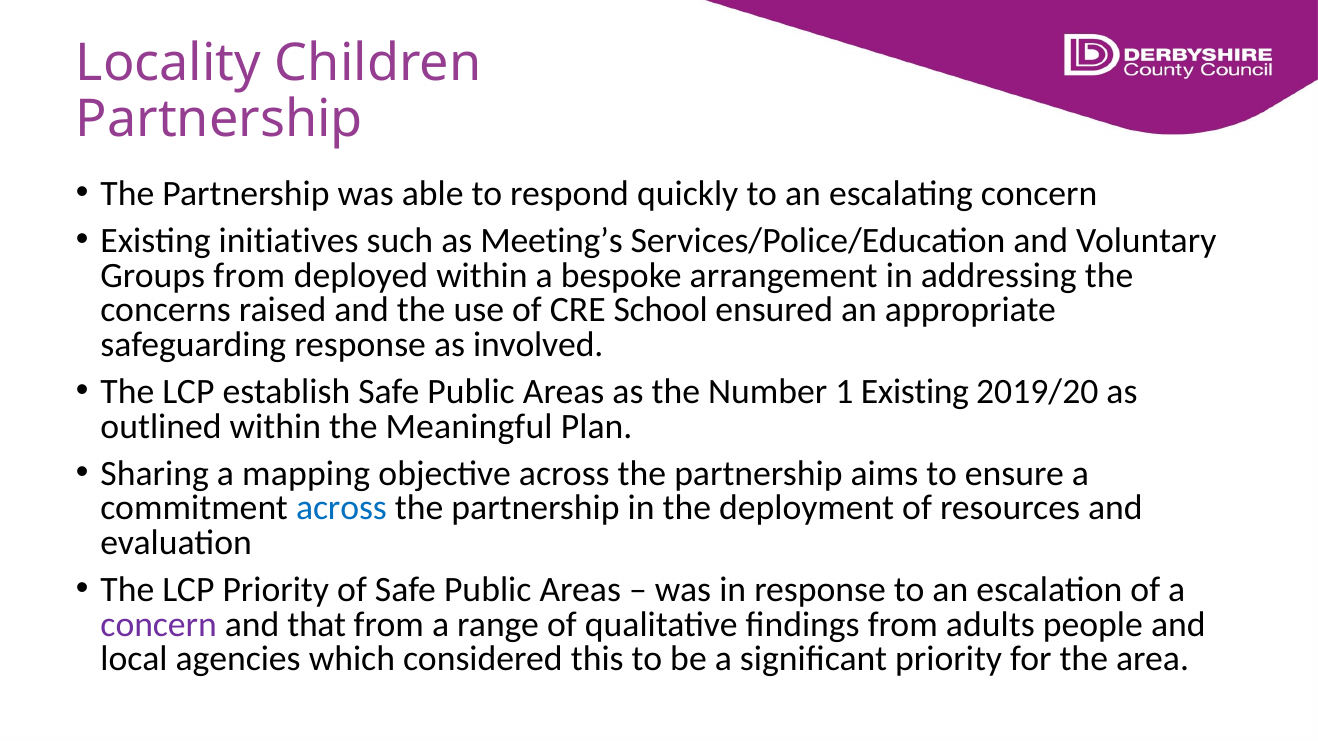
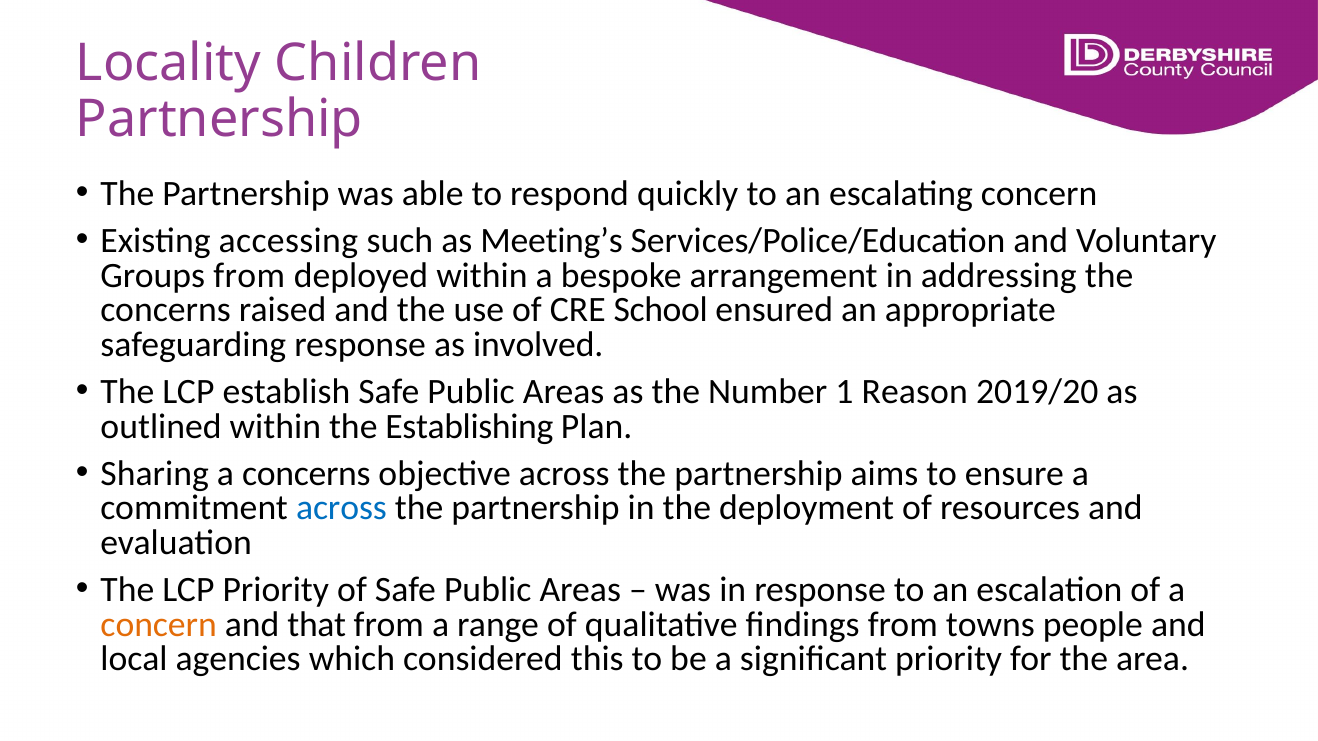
initiatives: initiatives -> accessing
1 Existing: Existing -> Reason
Meaningful: Meaningful -> Establishing
a mapping: mapping -> concerns
concern at (159, 625) colour: purple -> orange
adults: adults -> towns
